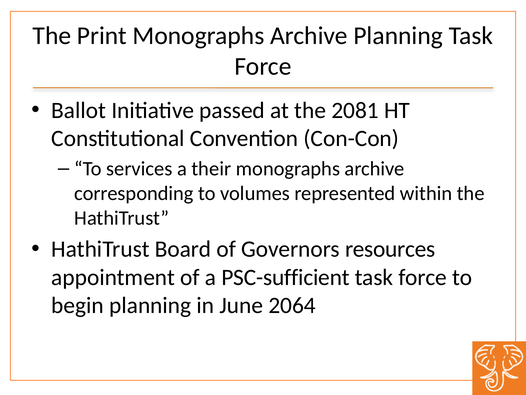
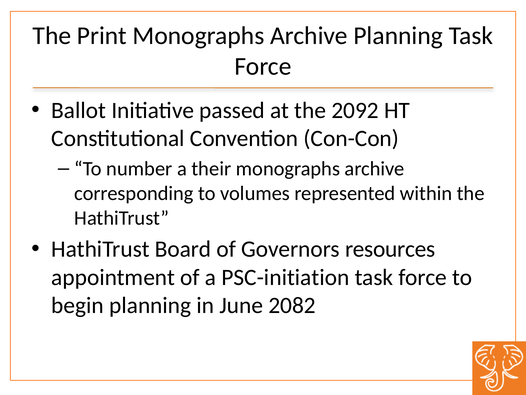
2081: 2081 -> 2092
services: services -> number
PSC-sufficient: PSC-sufficient -> PSC-initiation
2064: 2064 -> 2082
